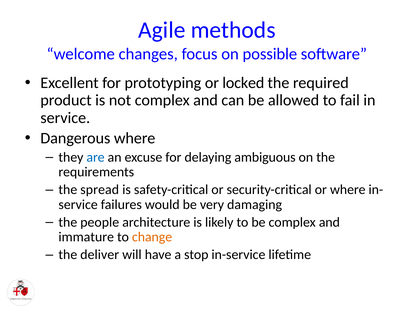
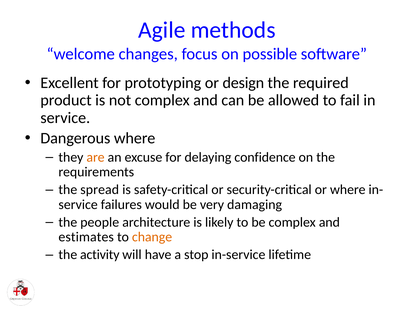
locked: locked -> design
are colour: blue -> orange
ambiguous: ambiguous -> confidence
immature: immature -> estimates
deliver: deliver -> activity
